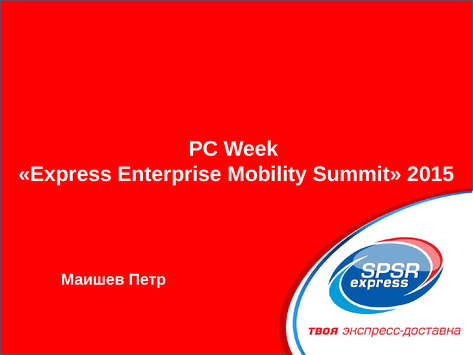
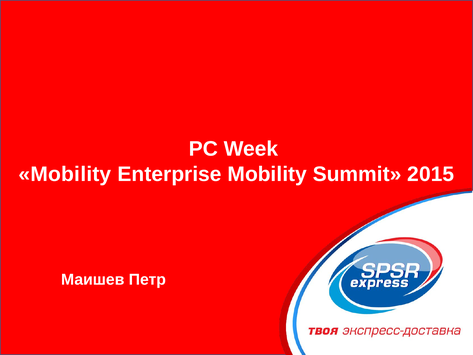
Express at (65, 174): Express -> Mobility
